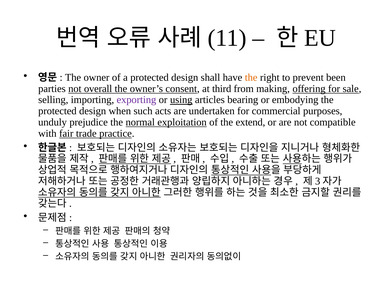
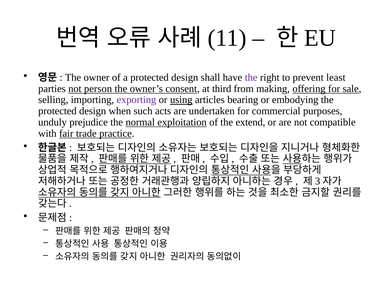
the at (251, 77) colour: orange -> purple
been: been -> least
overall: overall -> person
